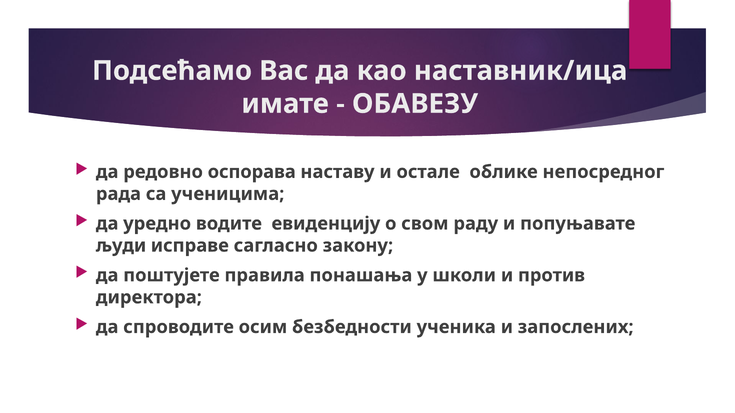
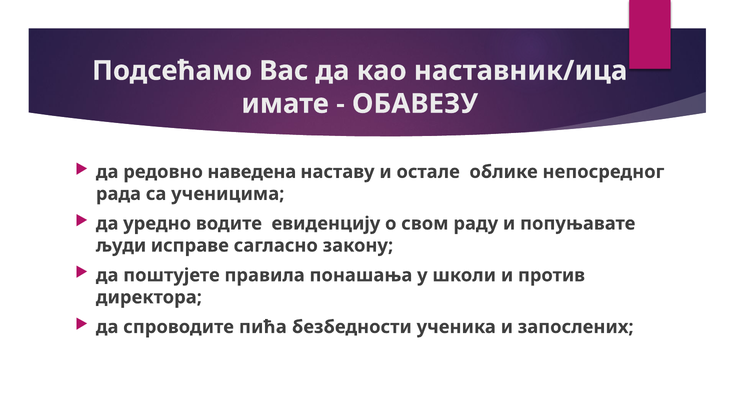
оспорава: оспорава -> наведена
осим: осим -> пића
